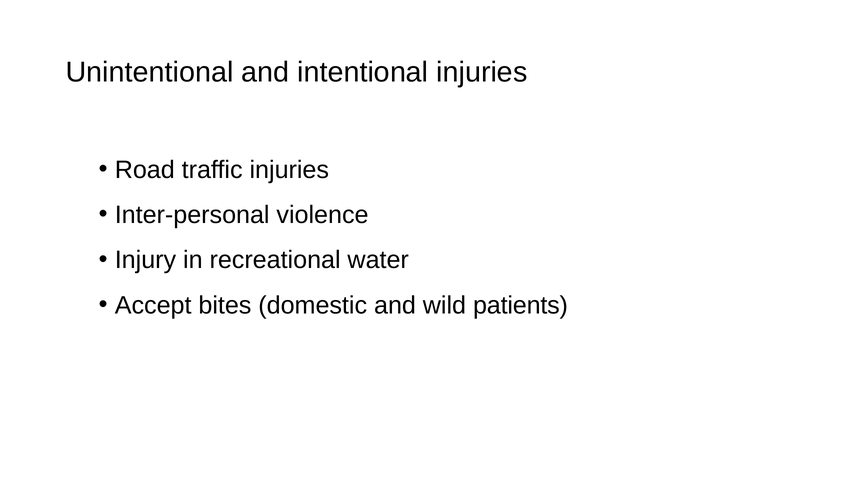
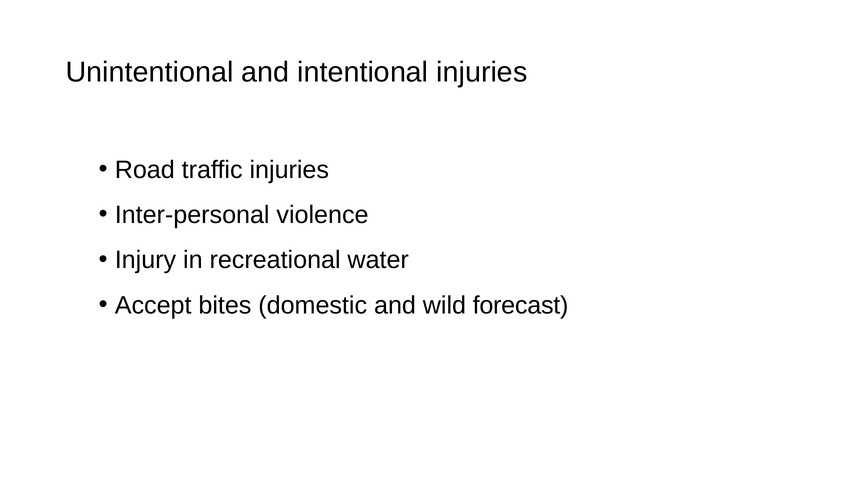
patients: patients -> forecast
